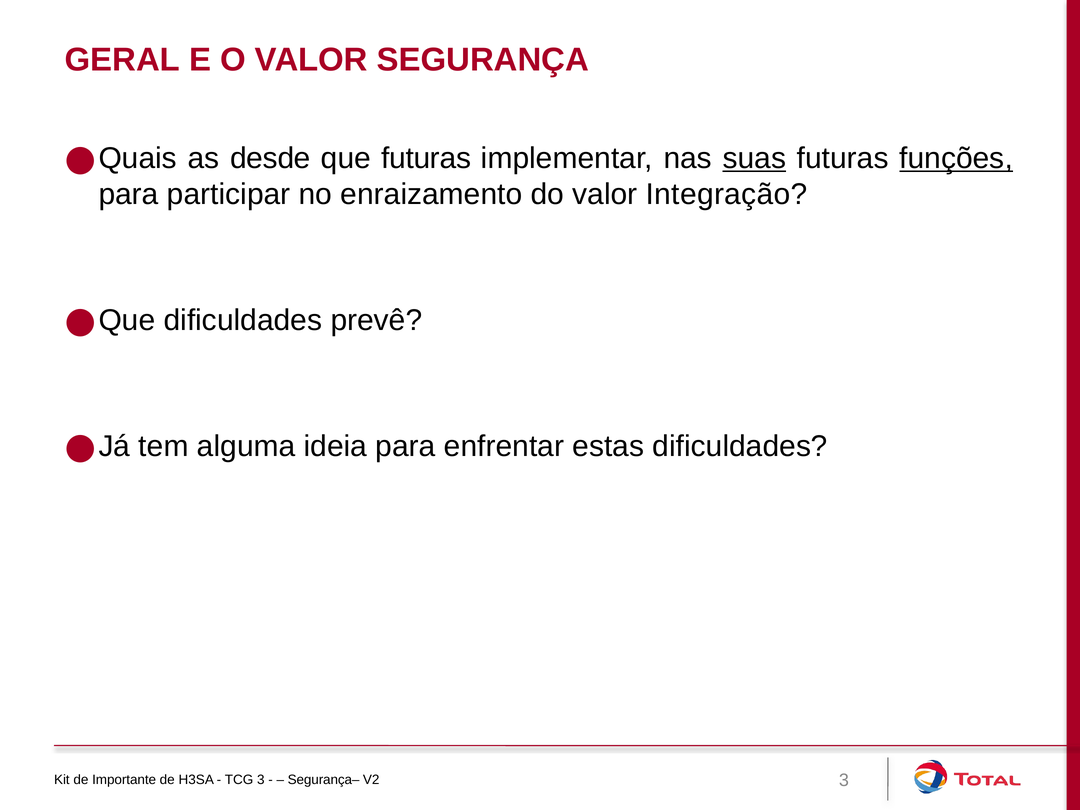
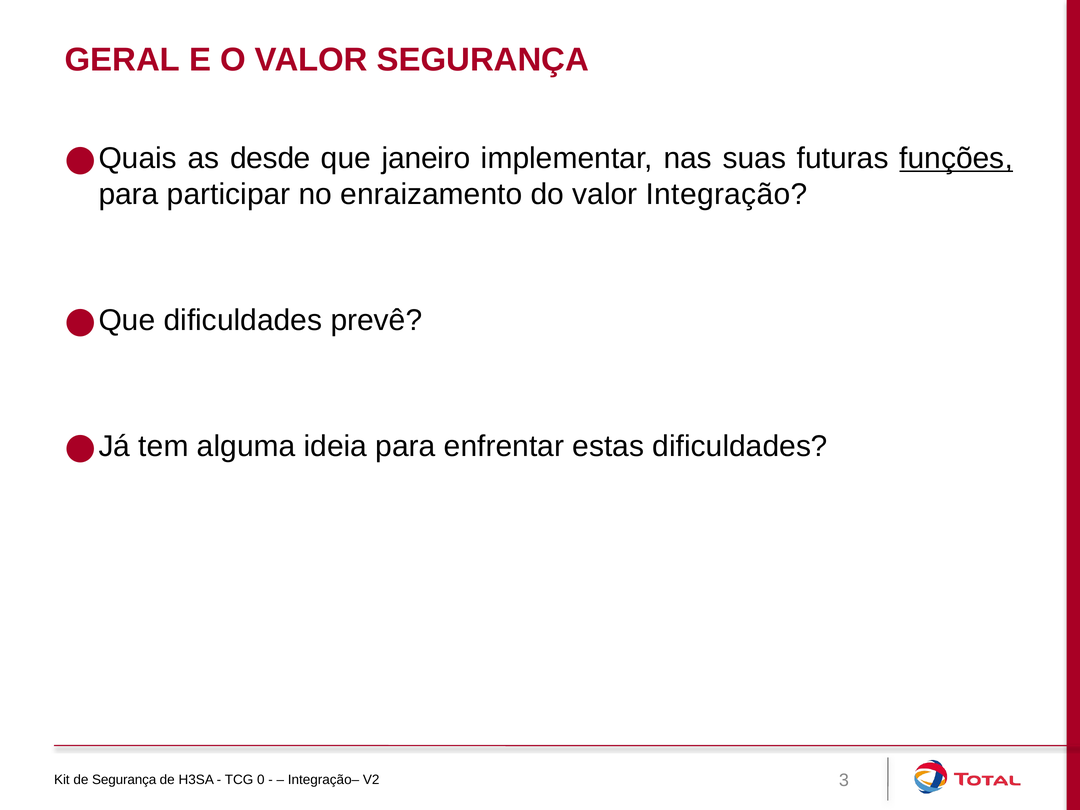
que futuras: futuras -> janeiro
suas underline: present -> none
de Importante: Importante -> Segurança
TCG 3: 3 -> 0
Segurança–: Segurança– -> Integração–
